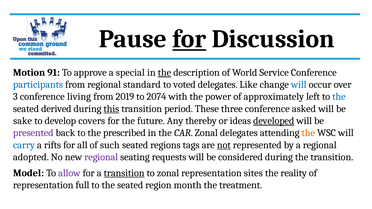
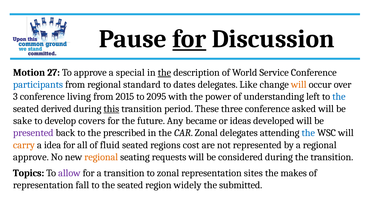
91: 91 -> 27
voted: voted -> dates
will at (299, 85) colour: blue -> orange
2019: 2019 -> 2015
2074: 2074 -> 2095
approximately: approximately -> understanding
thereby: thereby -> became
developed underline: present -> none
the at (308, 133) colour: orange -> blue
carry colour: blue -> orange
rifts: rifts -> idea
such: such -> fluid
tags: tags -> cost
not underline: present -> none
adopted at (31, 157): adopted -> approve
regional at (101, 157) colour: purple -> orange
Model: Model -> Topics
transition at (124, 173) underline: present -> none
reality: reality -> makes
full: full -> fall
month: month -> widely
treatment: treatment -> submitted
